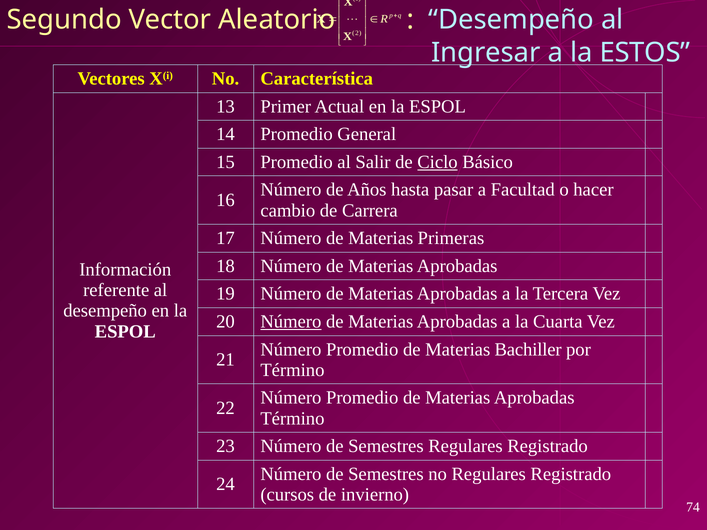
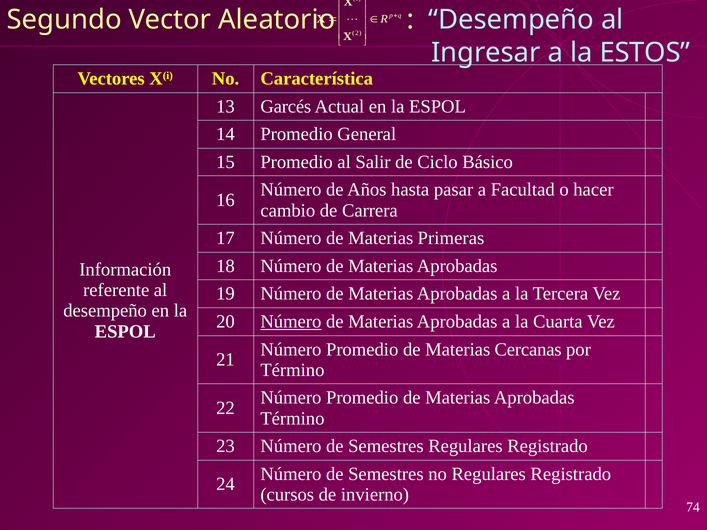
Primer: Primer -> Garcés
Ciclo underline: present -> none
Bachiller: Bachiller -> Cercanas
